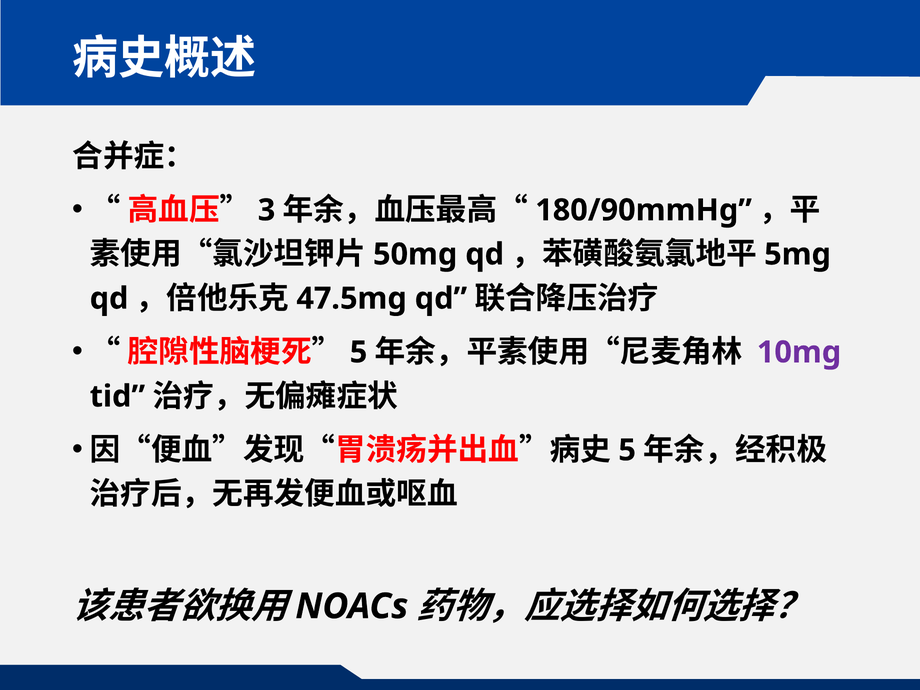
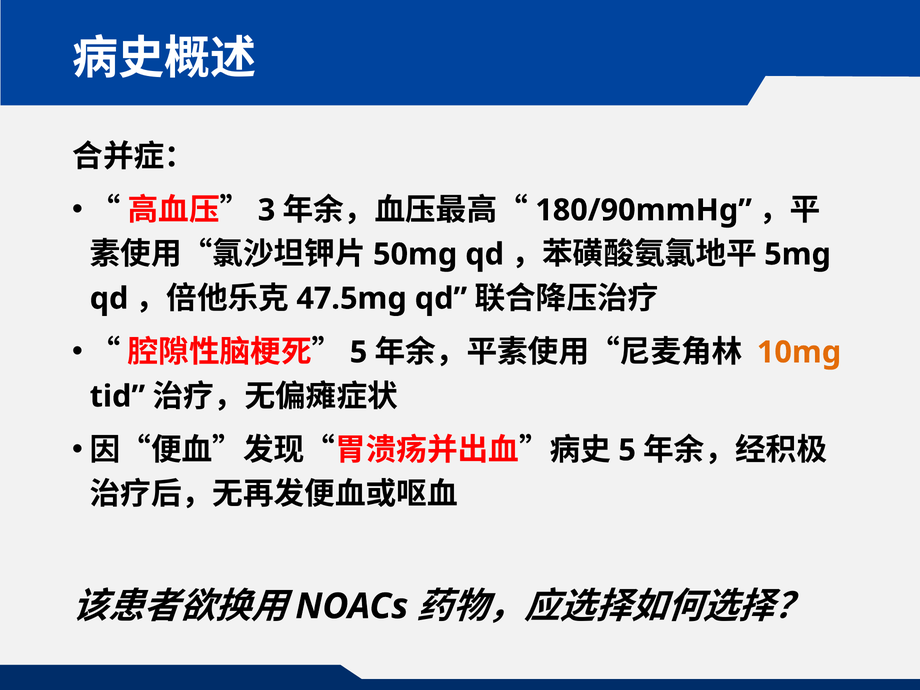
10mg colour: purple -> orange
